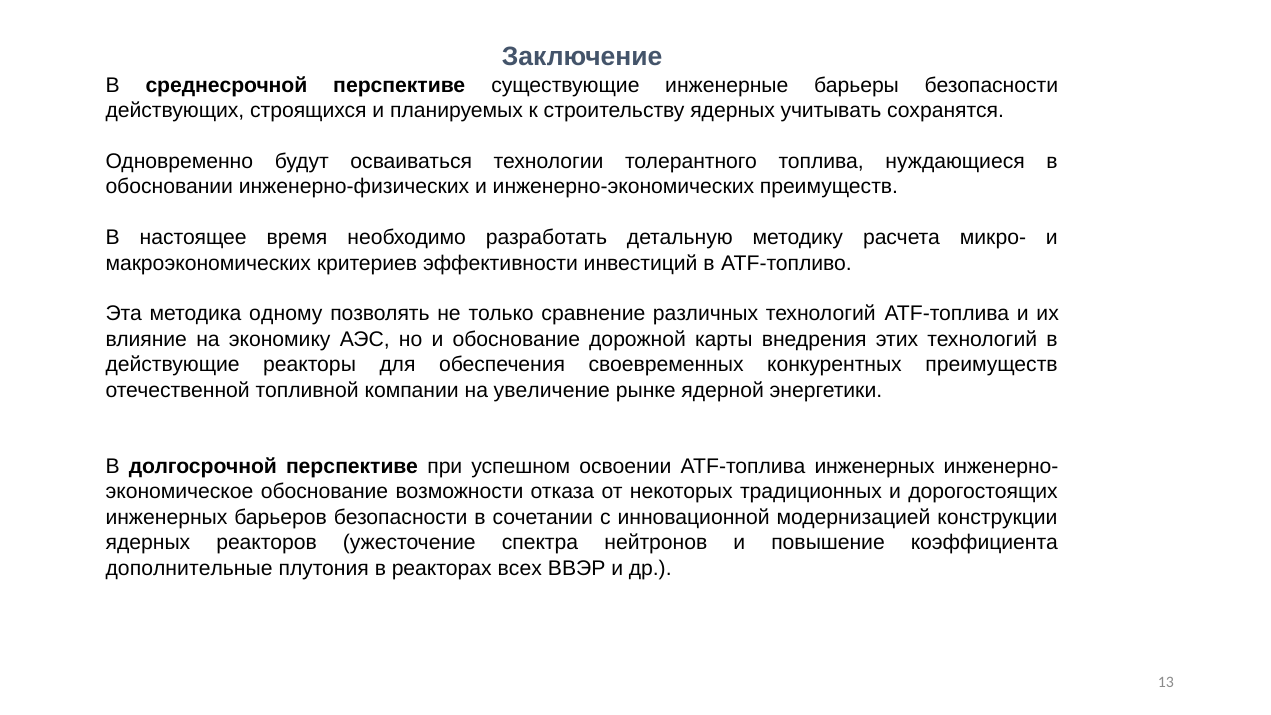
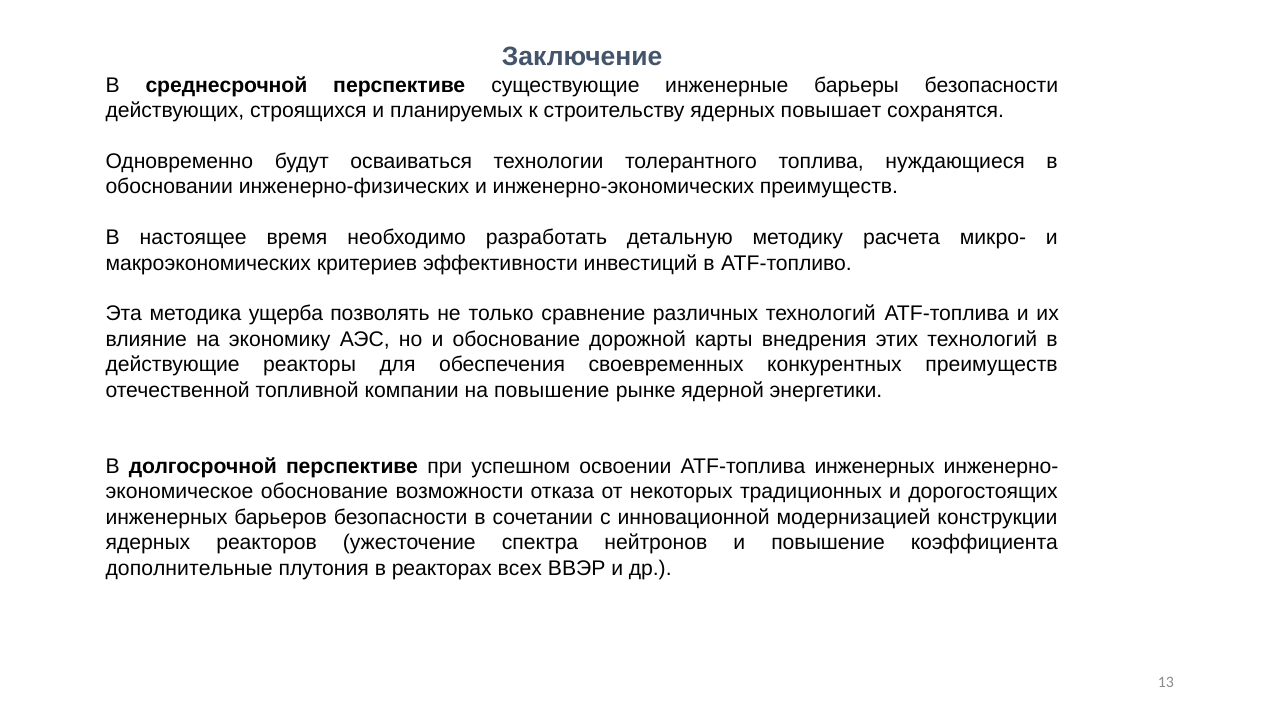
учитывать: учитывать -> повышает
одному: одному -> ущерба
на увеличение: увеличение -> повышение
